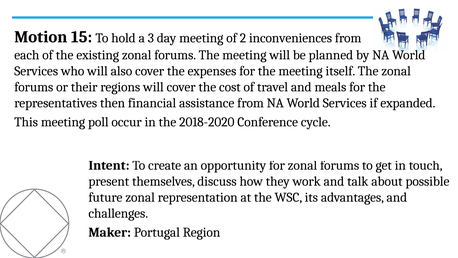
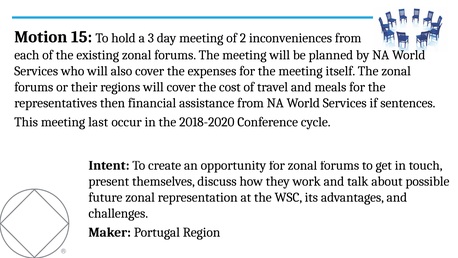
expanded: expanded -> sentences
poll: poll -> last
